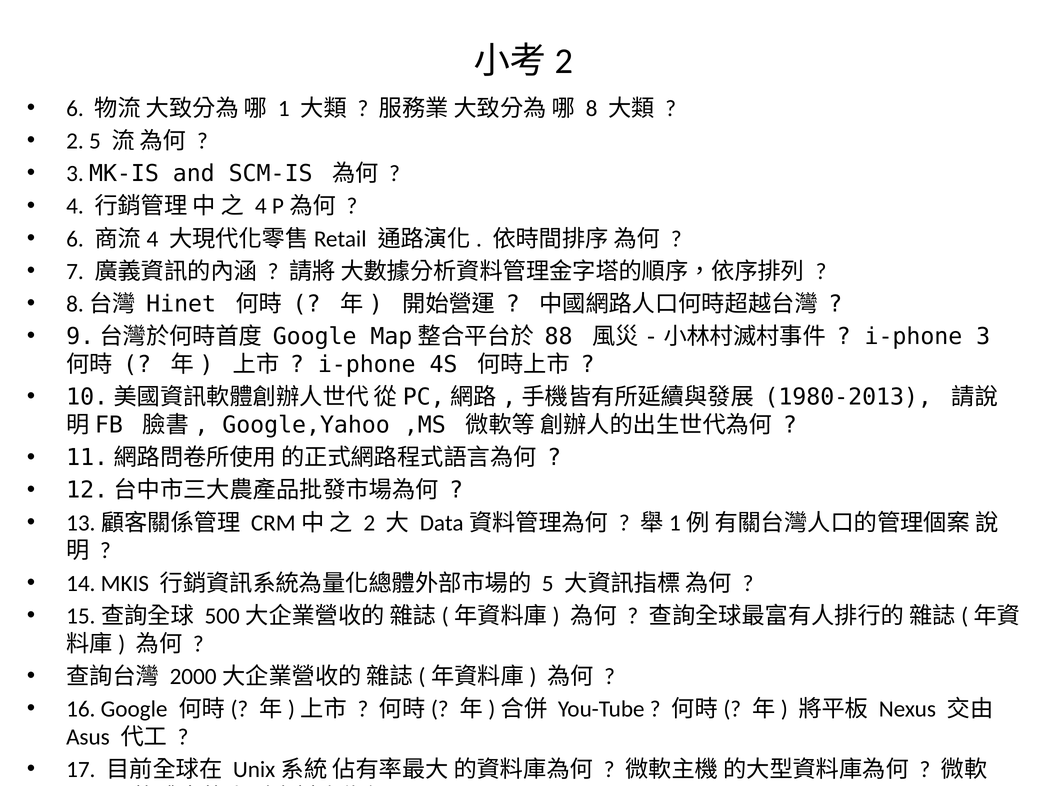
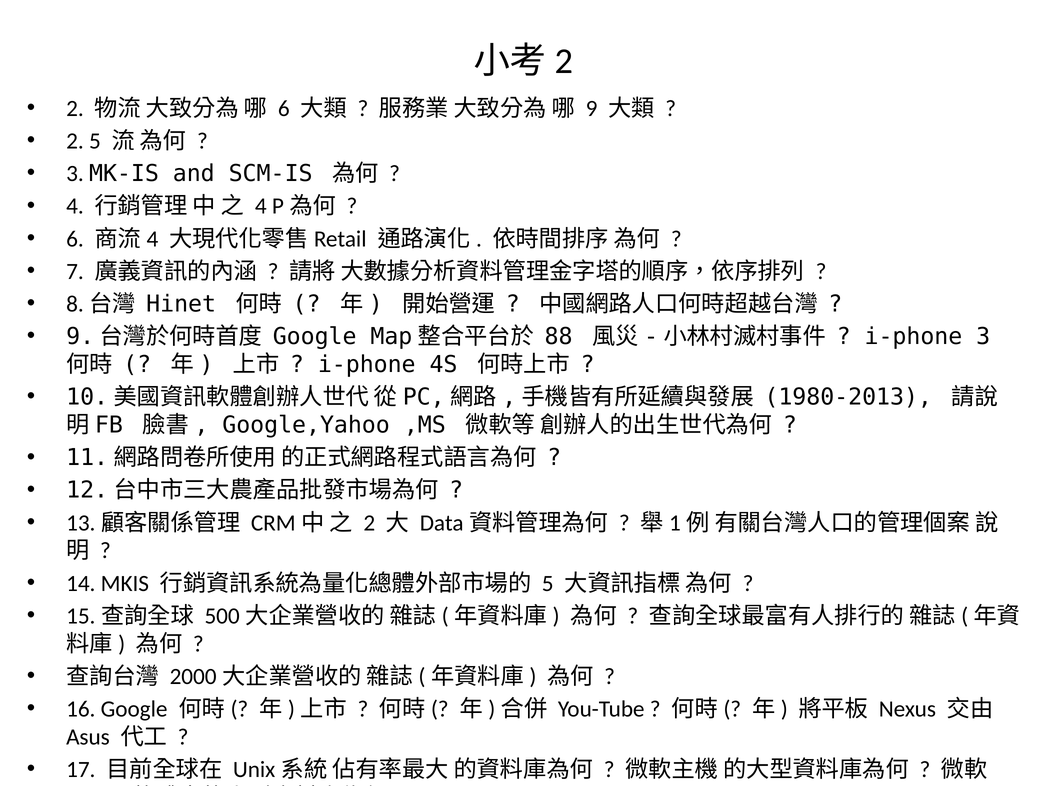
6 at (75, 108): 6 -> 2
1 at (284, 108): 1 -> 6
8: 8 -> 9
